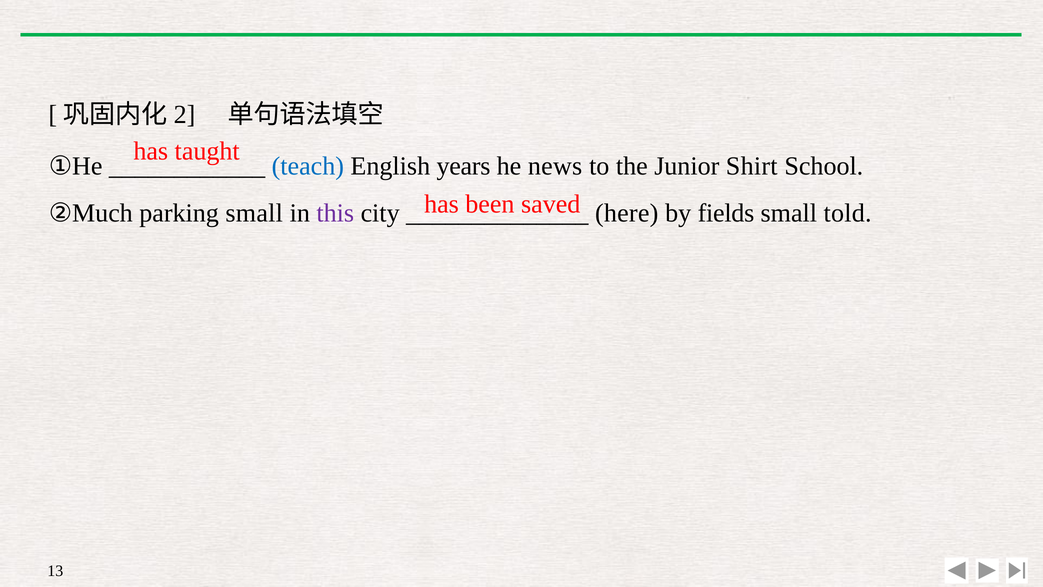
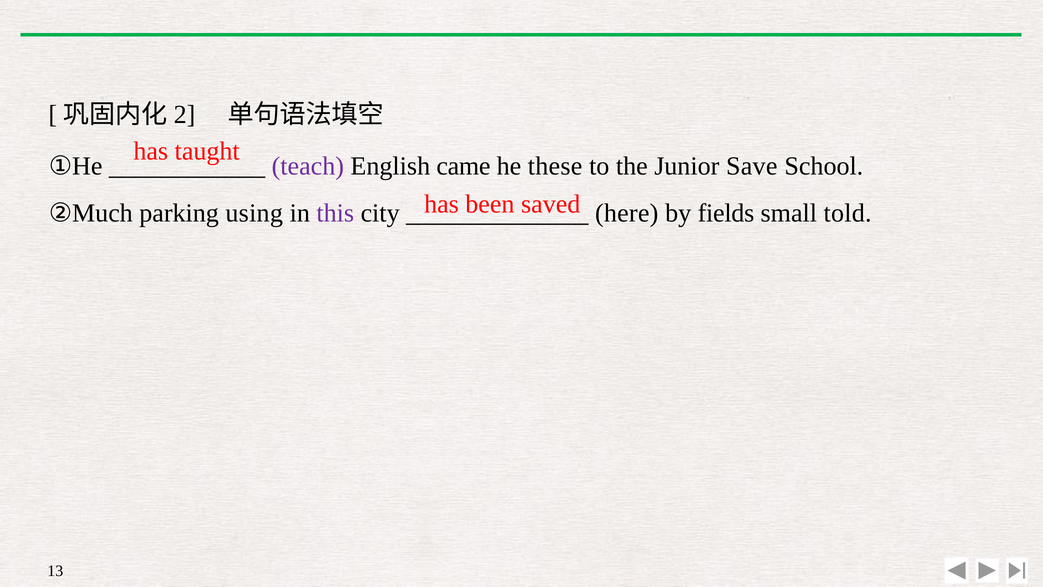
teach colour: blue -> purple
years: years -> came
news: news -> these
Shirt: Shirt -> Save
parking small: small -> using
